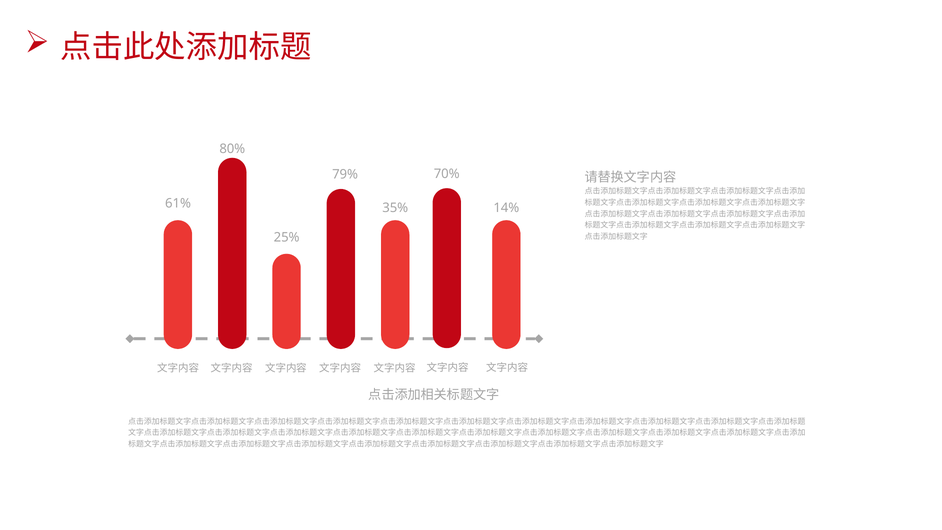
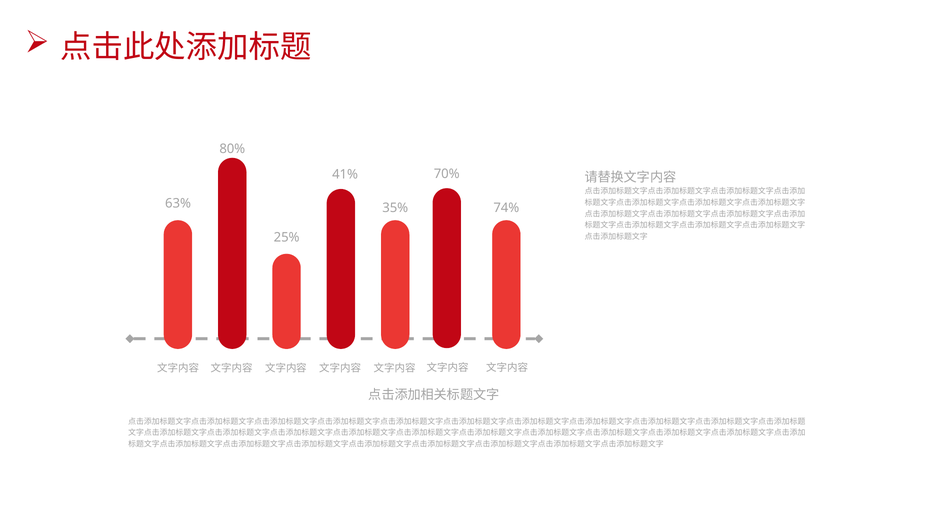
79%: 79% -> 41%
61%: 61% -> 63%
14%: 14% -> 74%
